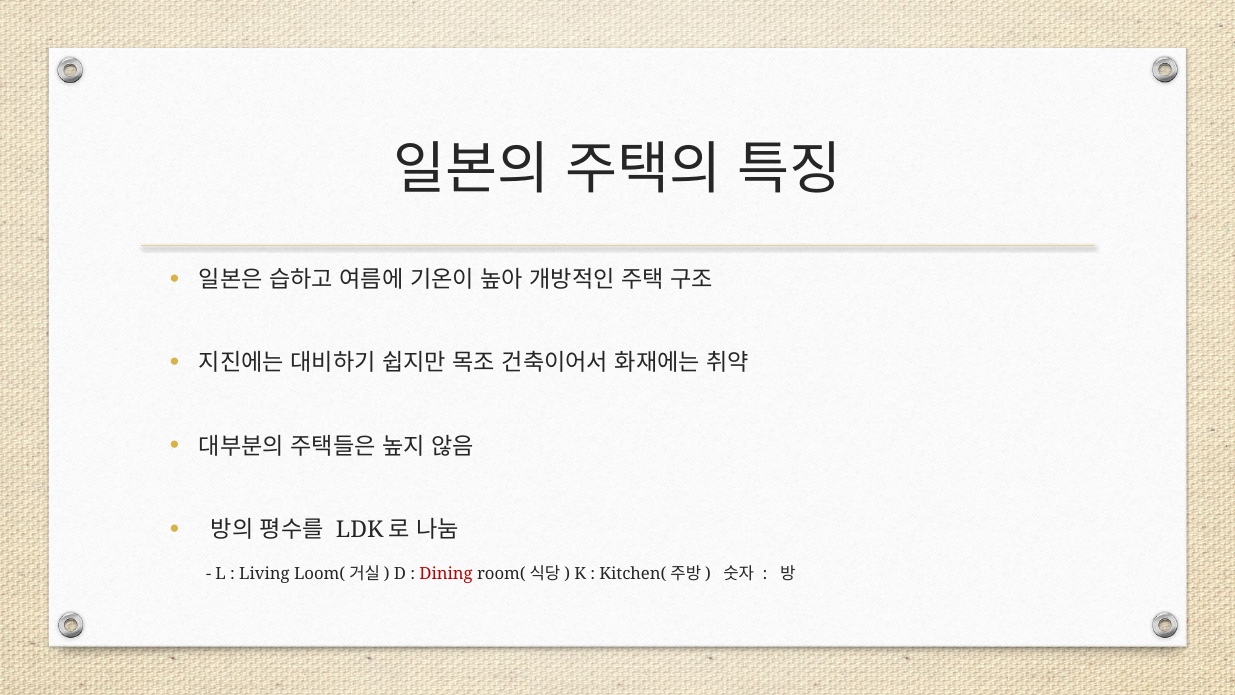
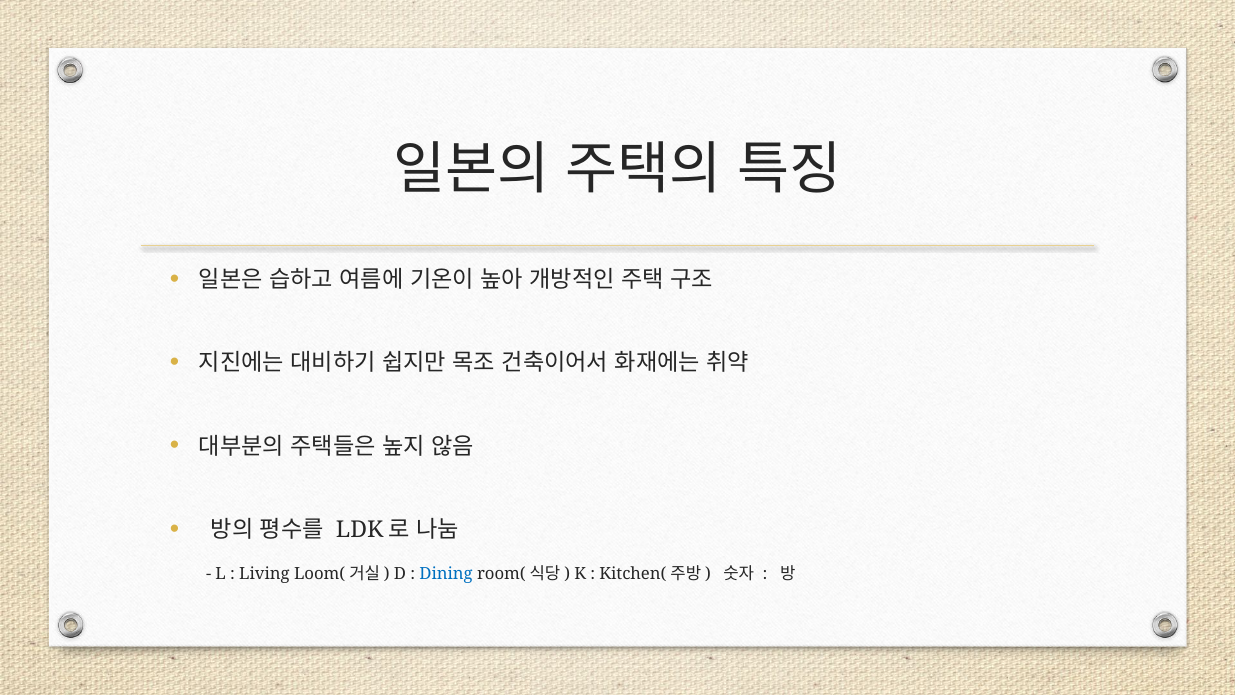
Dining colour: red -> blue
